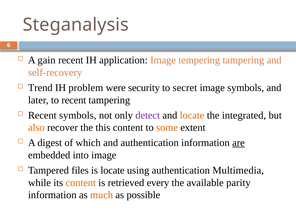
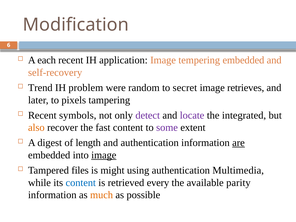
Steganalysis: Steganalysis -> Modification
gain: gain -> each
tempering tampering: tampering -> embedded
security: security -> random
image symbols: symbols -> retrieves
to recent: recent -> pixels
locate at (192, 115) colour: orange -> purple
this: this -> fast
some colour: orange -> purple
which: which -> length
image at (104, 155) underline: none -> present
is locate: locate -> might
content at (81, 183) colour: orange -> blue
